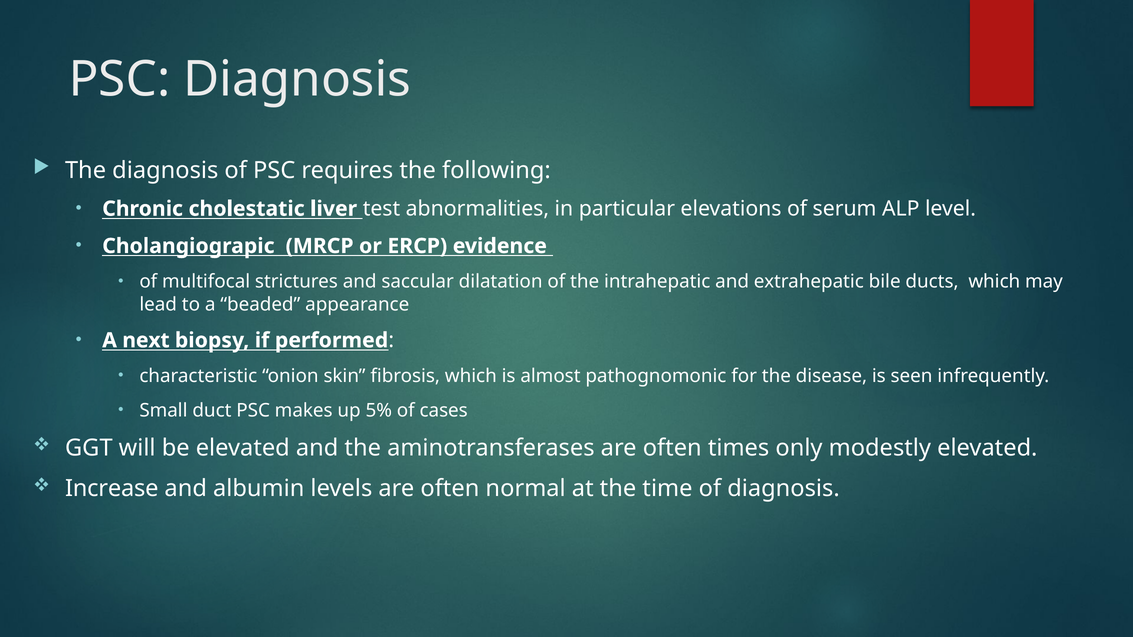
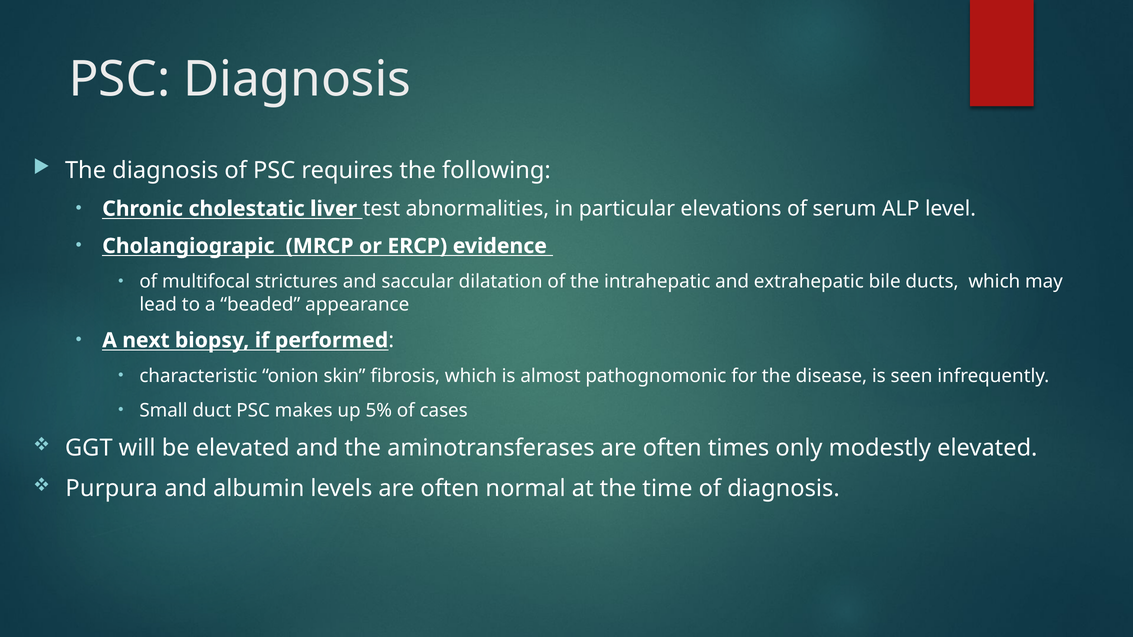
Increase: Increase -> Purpura
